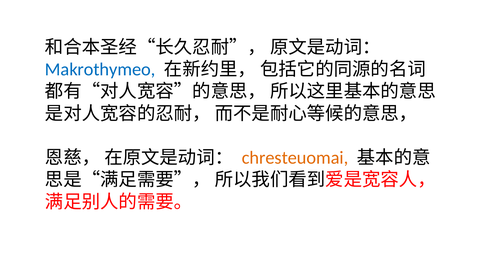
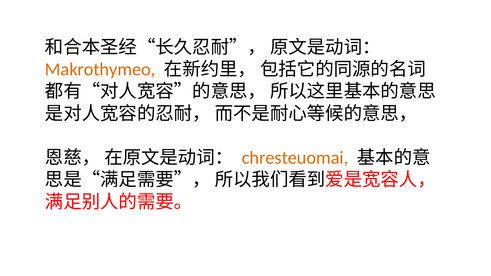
Makrothymeo colour: blue -> orange
